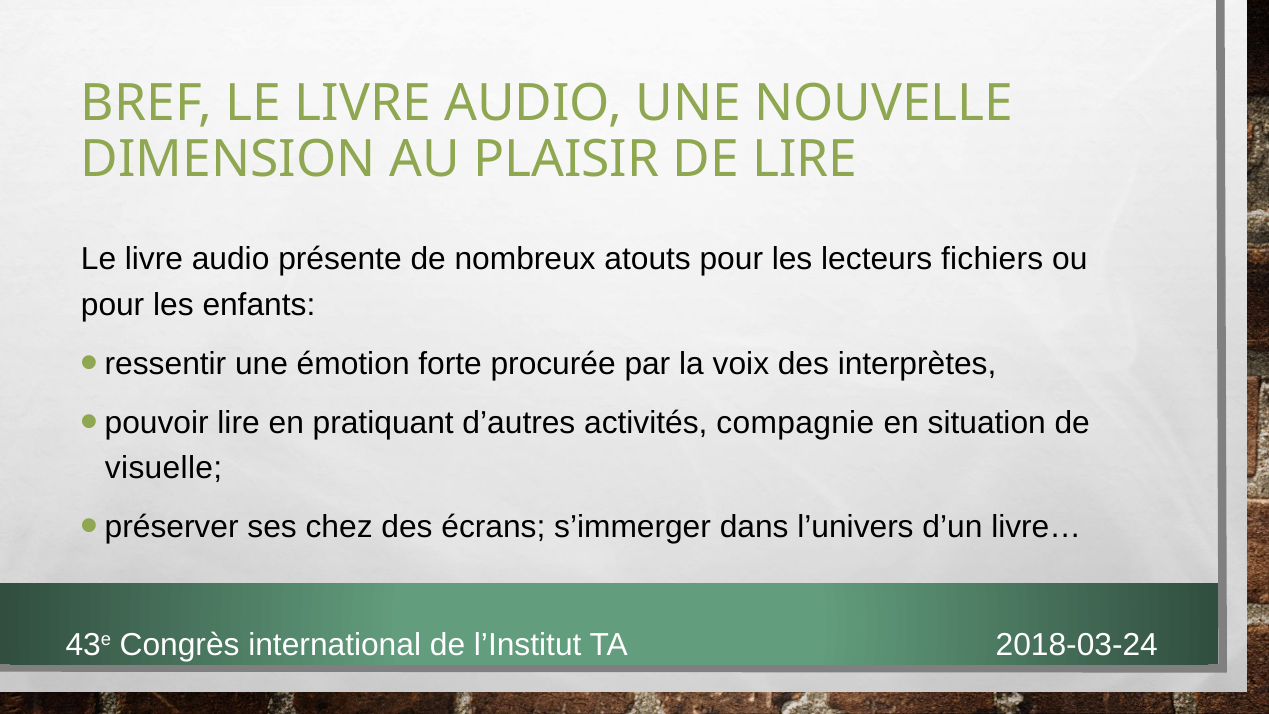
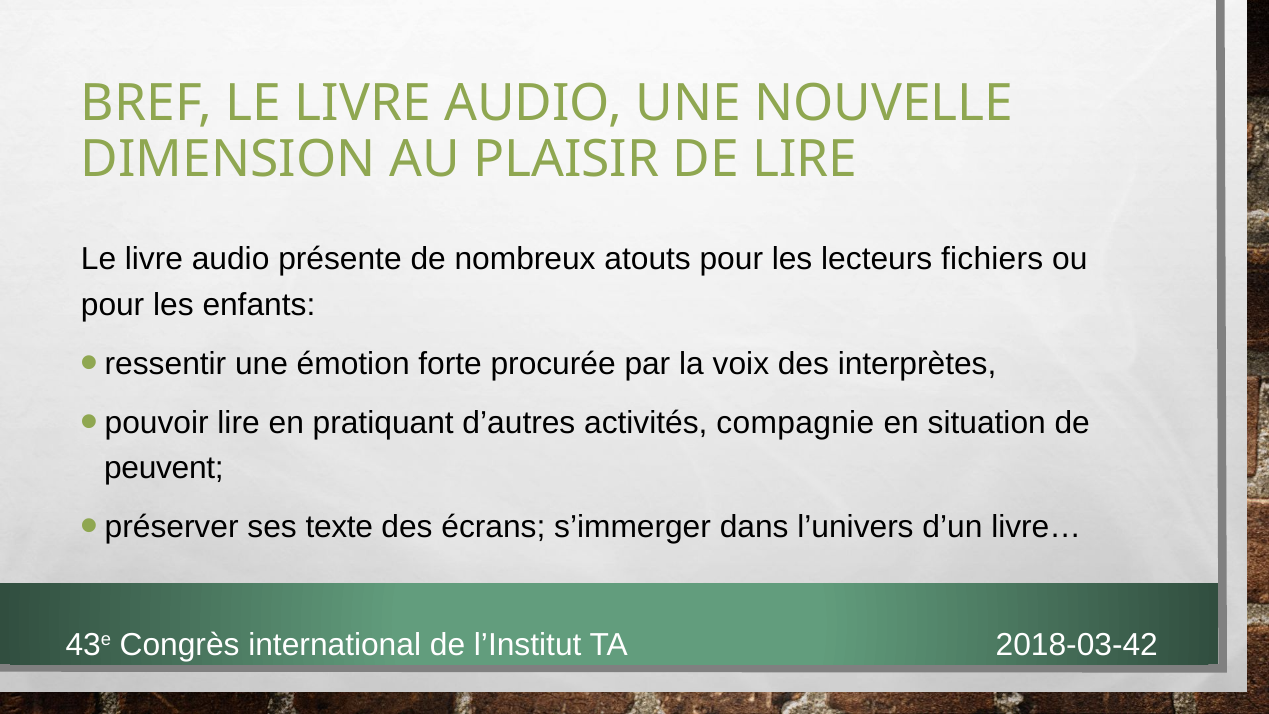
visuelle: visuelle -> peuvent
chez: chez -> texte
2018-03-24: 2018-03-24 -> 2018-03-42
